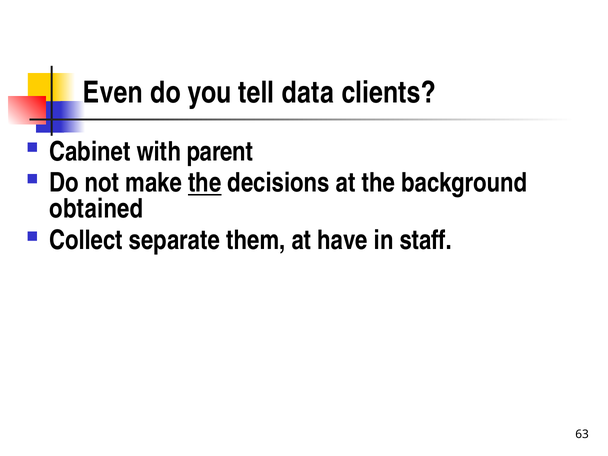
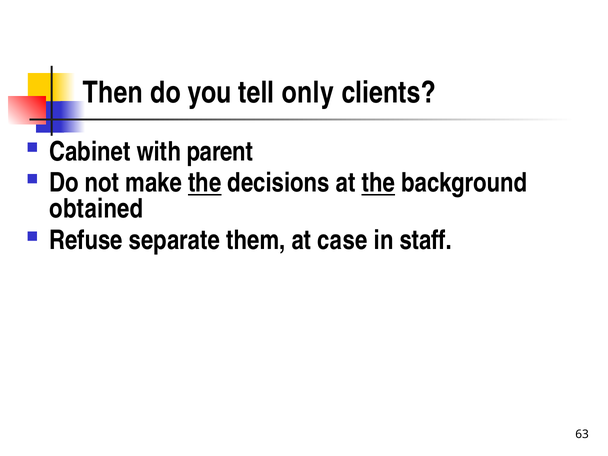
Even: Even -> Then
data: data -> only
the at (378, 183) underline: none -> present
Collect: Collect -> Refuse
have: have -> case
